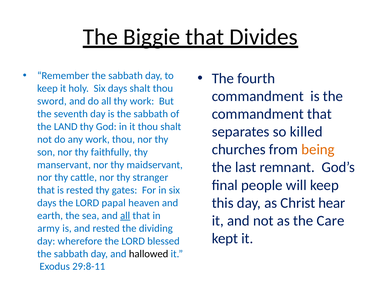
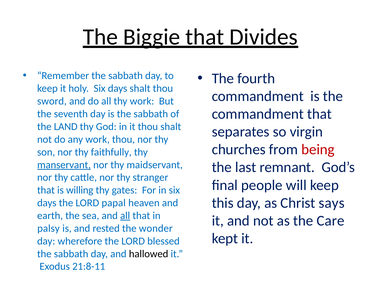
killed: killed -> virgin
being colour: orange -> red
manservant underline: none -> present
is rested: rested -> willing
hear: hear -> says
army: army -> palsy
dividing: dividing -> wonder
29:8-11: 29:8-11 -> 21:8-11
